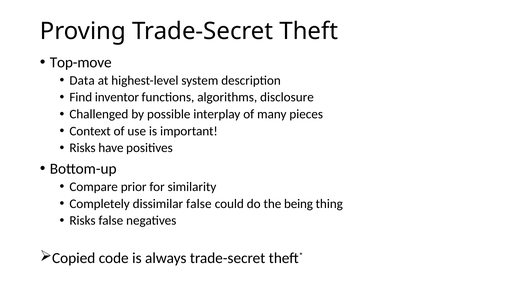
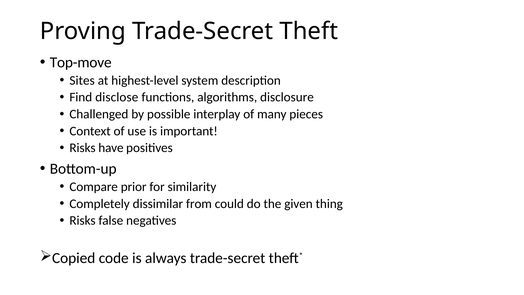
Data: Data -> Sites
inventor: inventor -> disclose
dissimilar false: false -> from
being: being -> given
